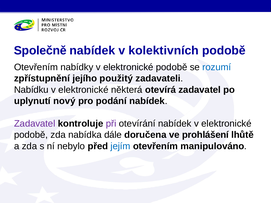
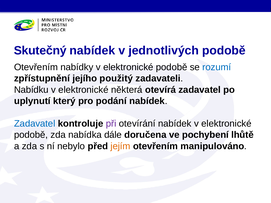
Společně: Společně -> Skutečný
kolektivních: kolektivních -> jednotlivých
nový: nový -> který
Zadavatel at (35, 124) colour: purple -> blue
prohlášení: prohlášení -> pochybení
jejím colour: blue -> orange
